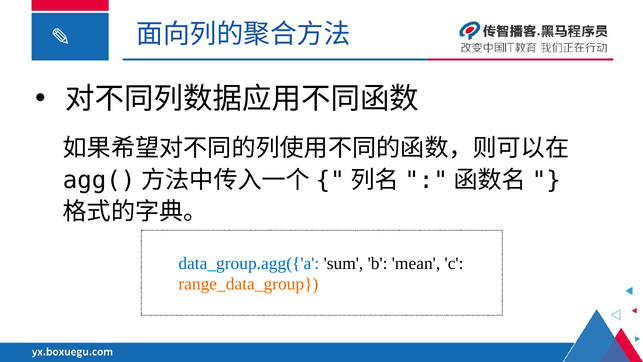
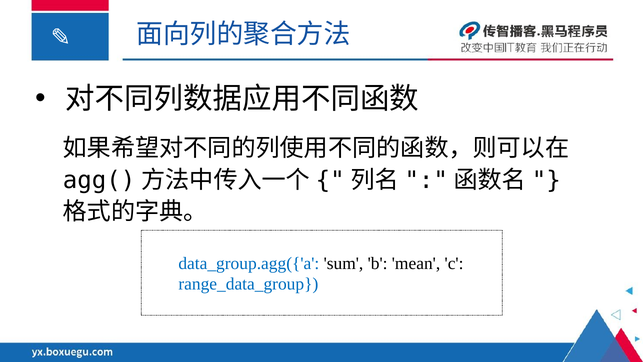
range_data_group colour: orange -> blue
